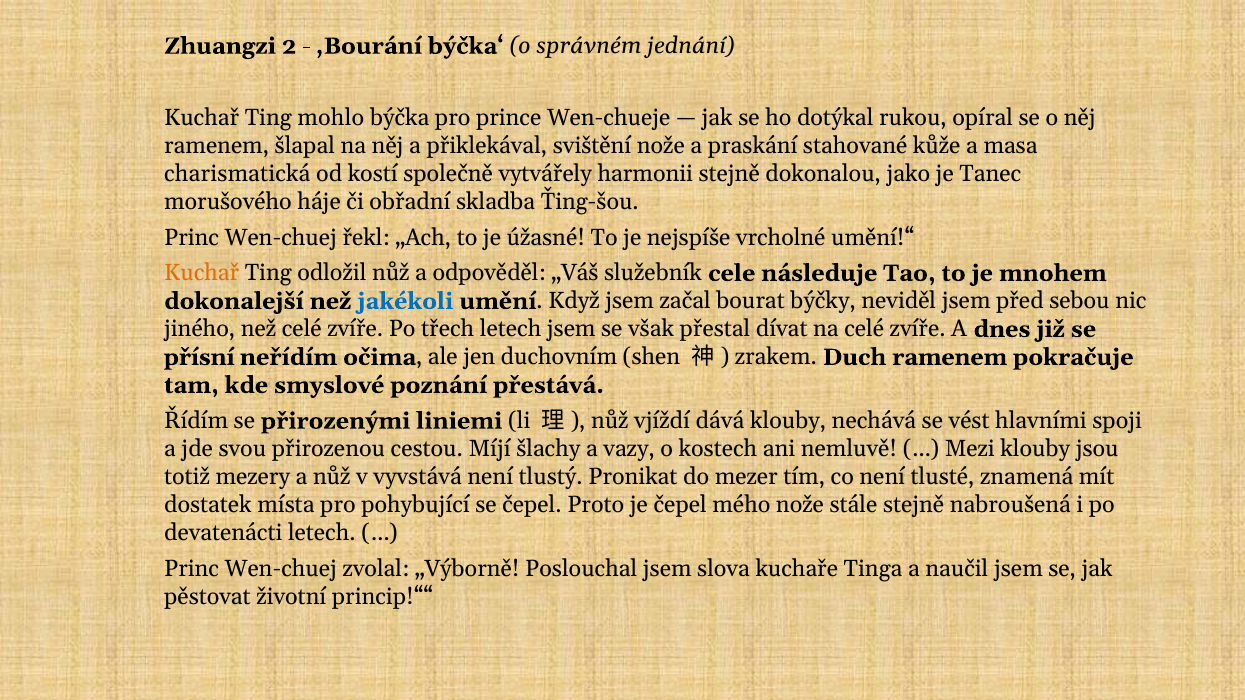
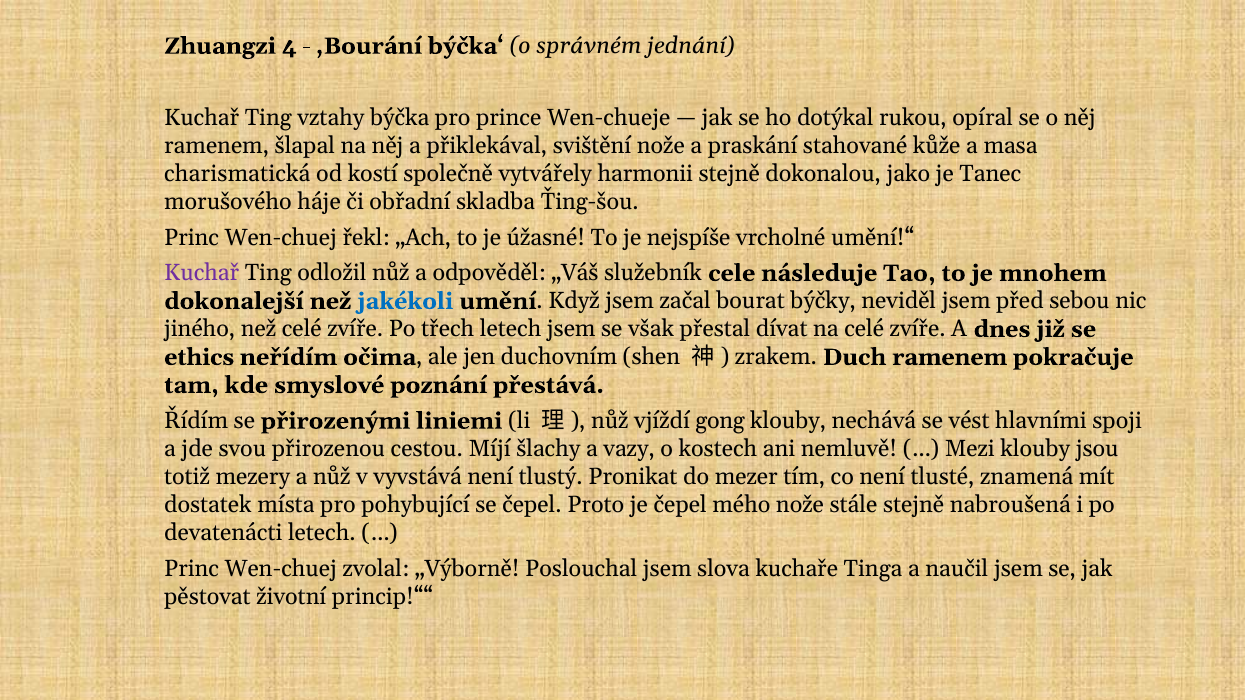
2: 2 -> 4
mohlo: mohlo -> vztahy
Kuchař at (202, 273) colour: orange -> purple
přísní: přísní -> ethics
dává: dává -> gong
